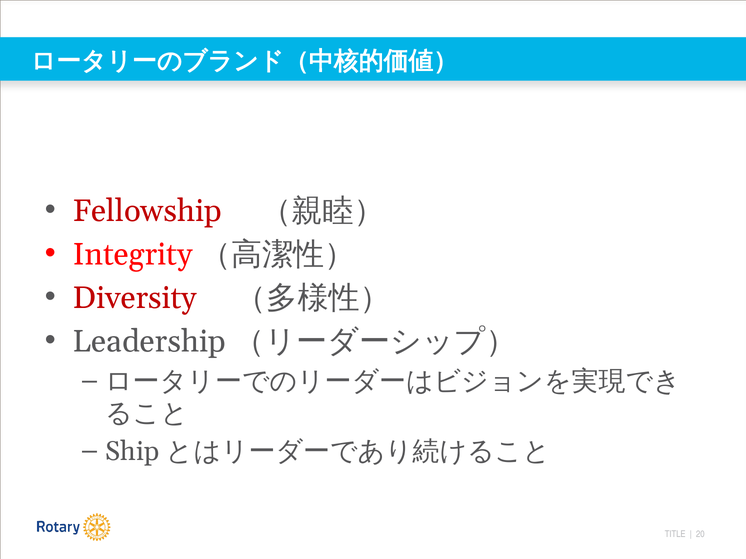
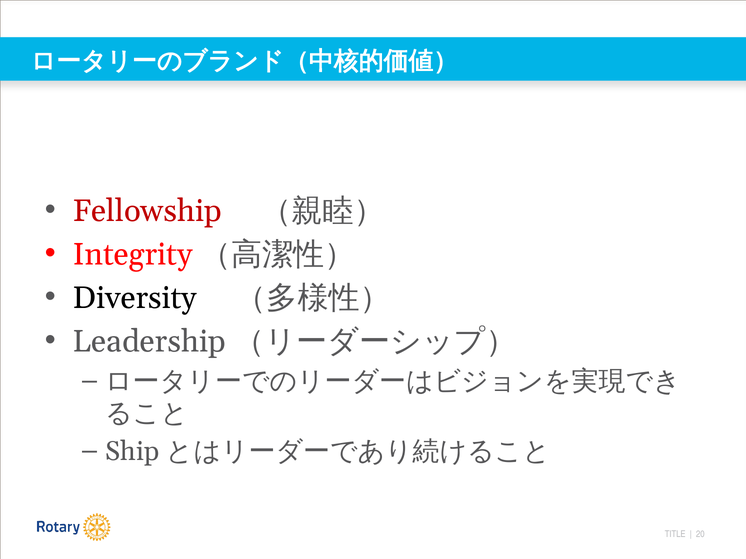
Diversity colour: red -> black
